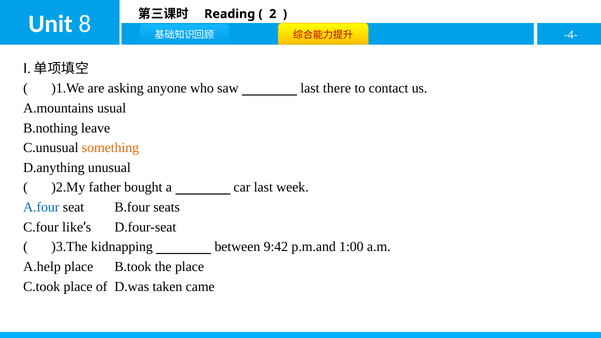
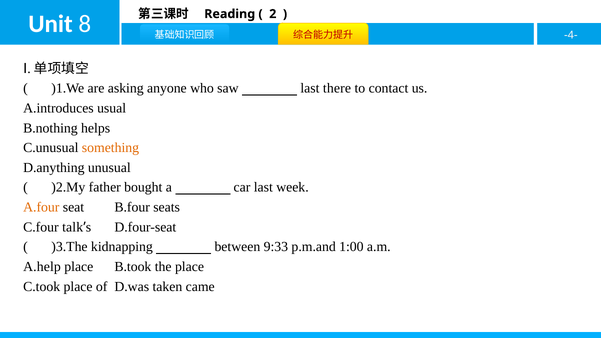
A.mountains: A.mountains -> A.introduces
leave: leave -> helps
A.four colour: blue -> orange
like: like -> talk
9:42: 9:42 -> 9:33
